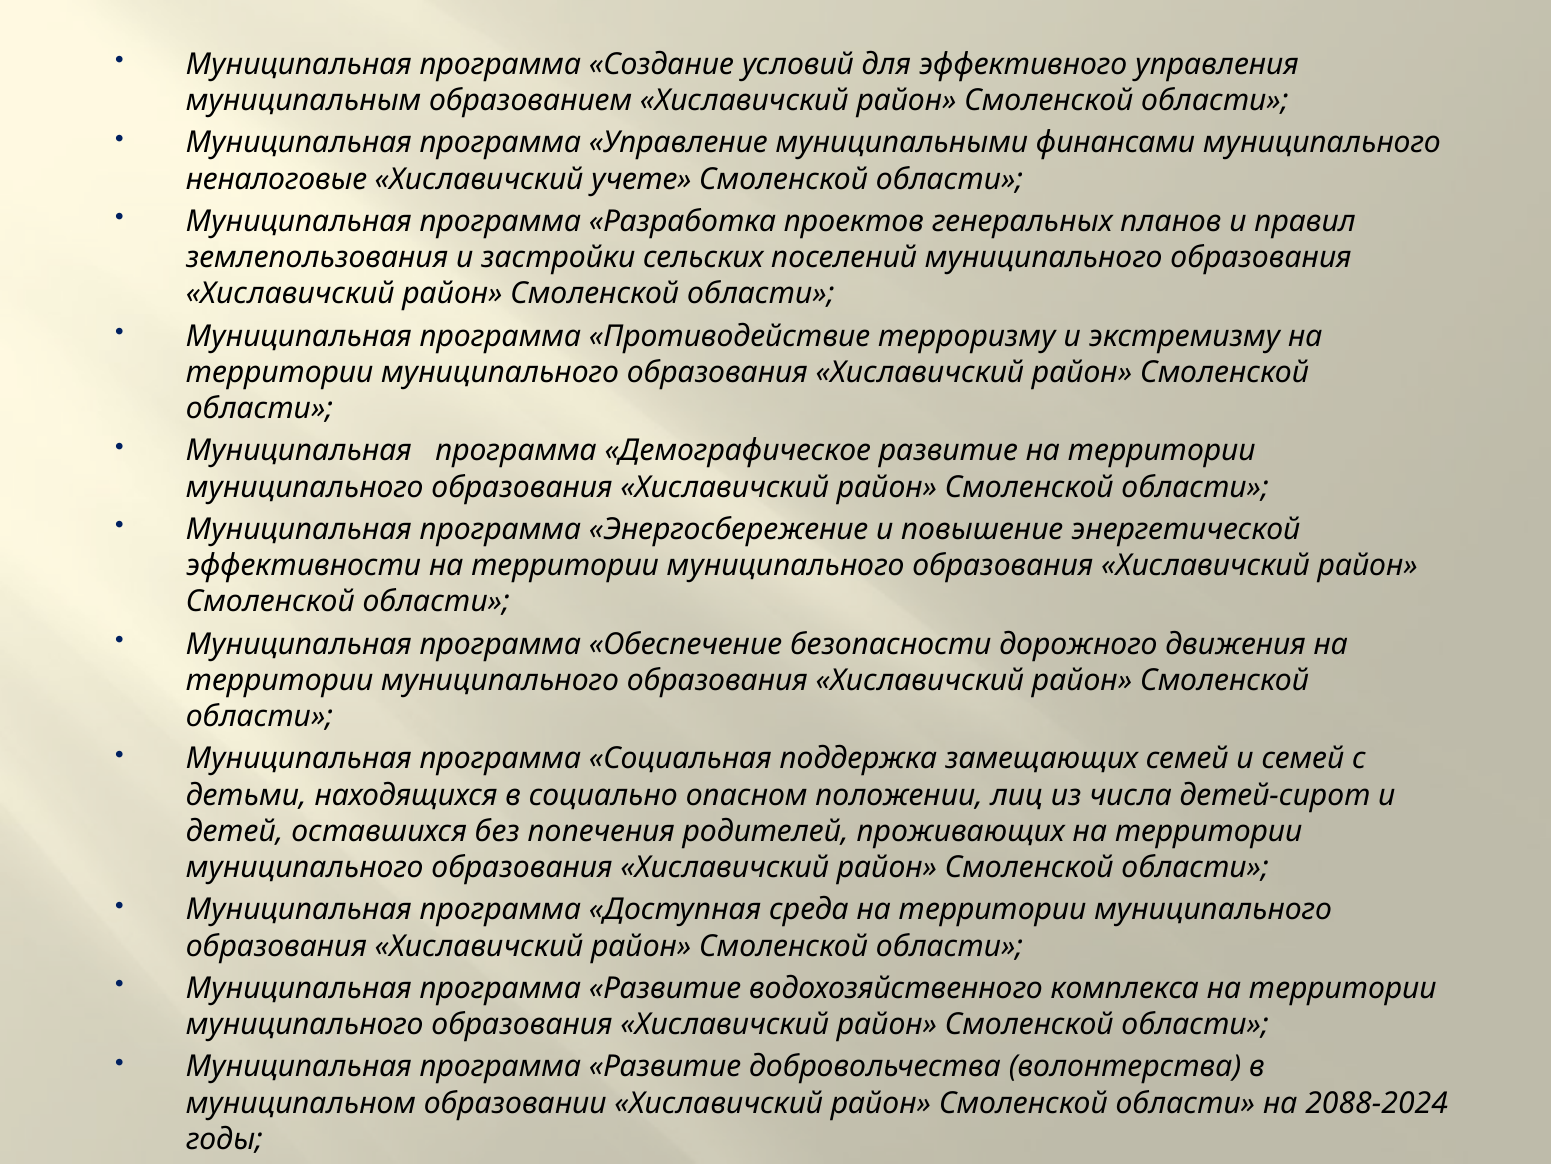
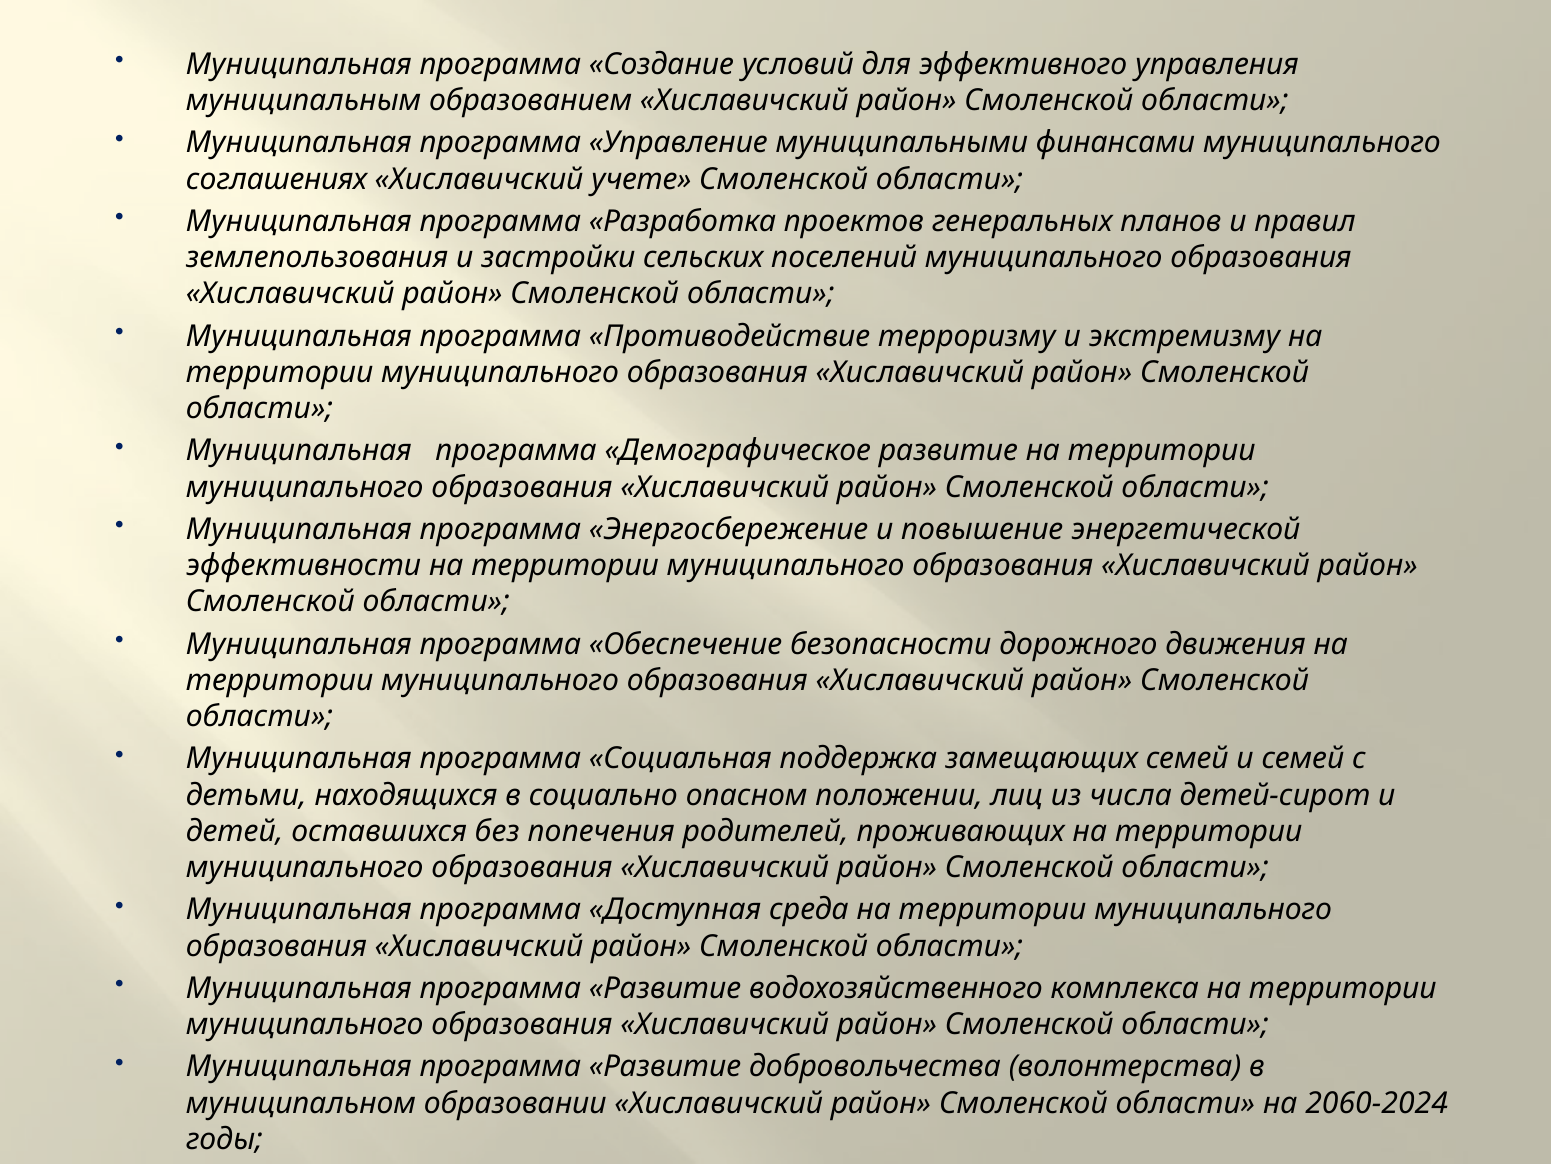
неналоговые: неналоговые -> соглашениях
2088-2024: 2088-2024 -> 2060-2024
